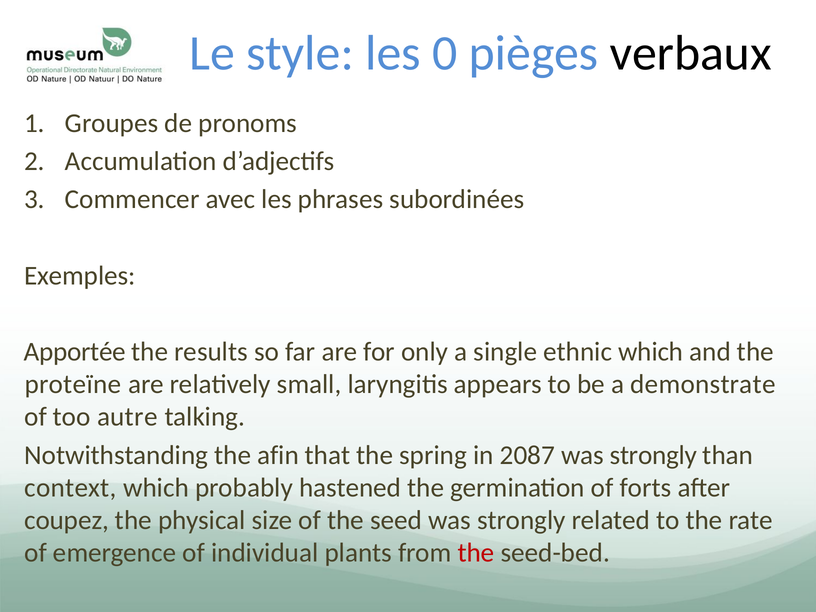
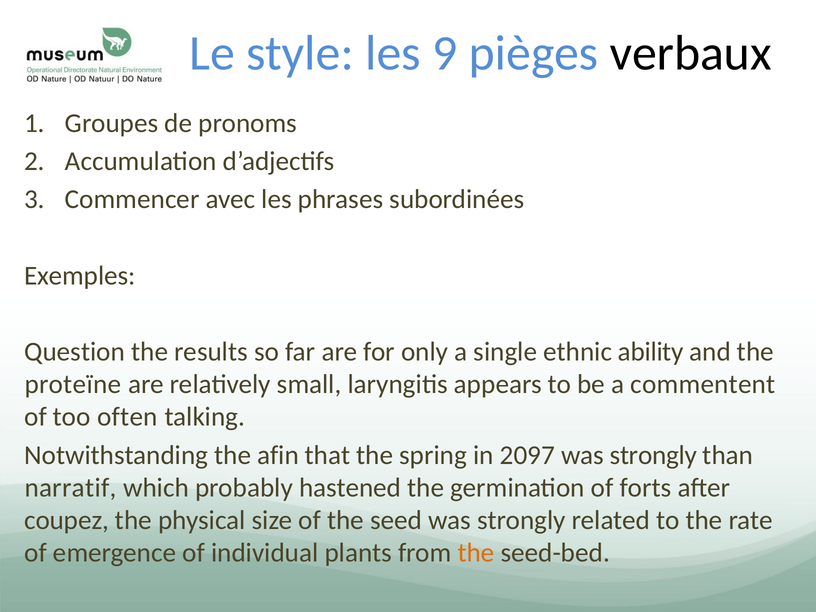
0: 0 -> 9
Apportée: Apportée -> Question
ethnic which: which -> ability
demonstrate: demonstrate -> commentent
autre: autre -> often
2087: 2087 -> 2097
context: context -> narratif
the at (476, 553) colour: red -> orange
